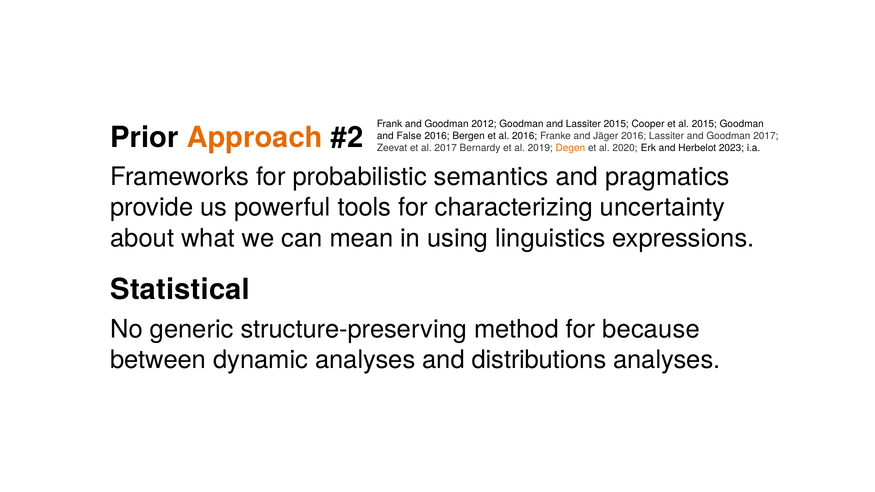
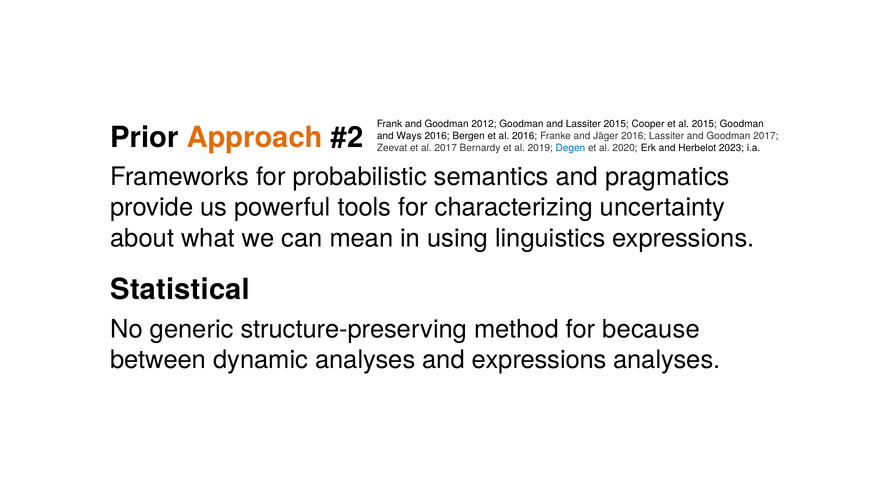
False: False -> Ways
Degen colour: orange -> blue
and distributions: distributions -> expressions
